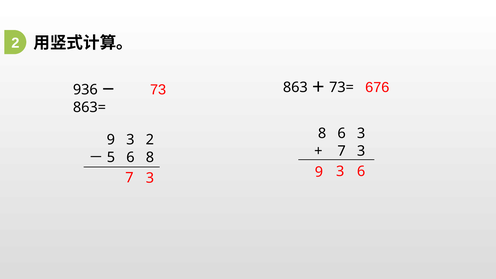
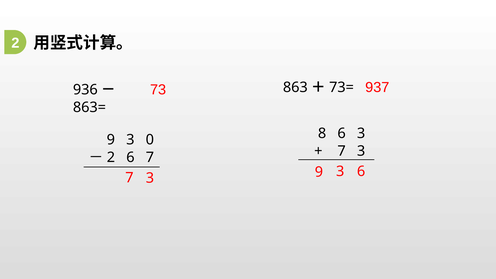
676: 676 -> 937
3 2: 2 -> 0
5 at (111, 157): 5 -> 2
6 8: 8 -> 7
